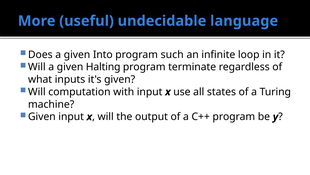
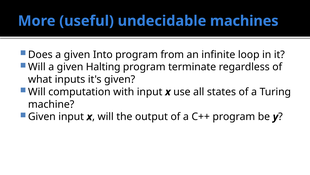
language: language -> machines
such: such -> from
